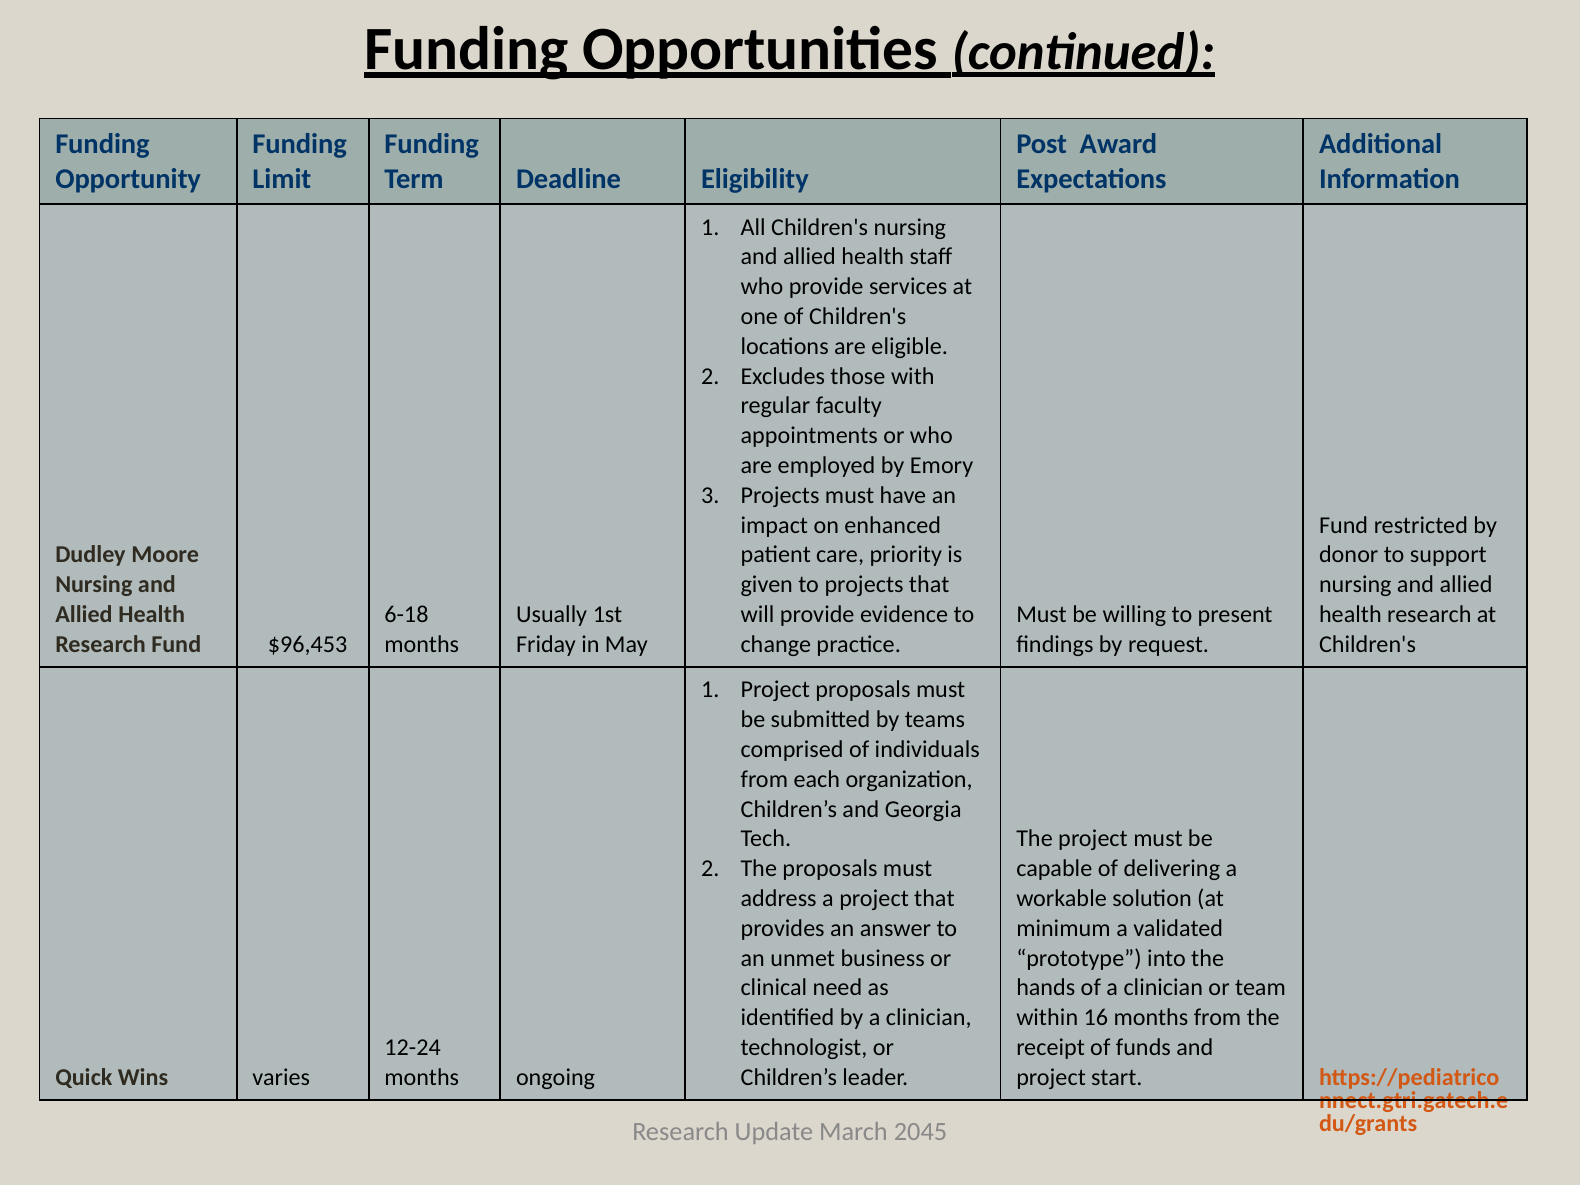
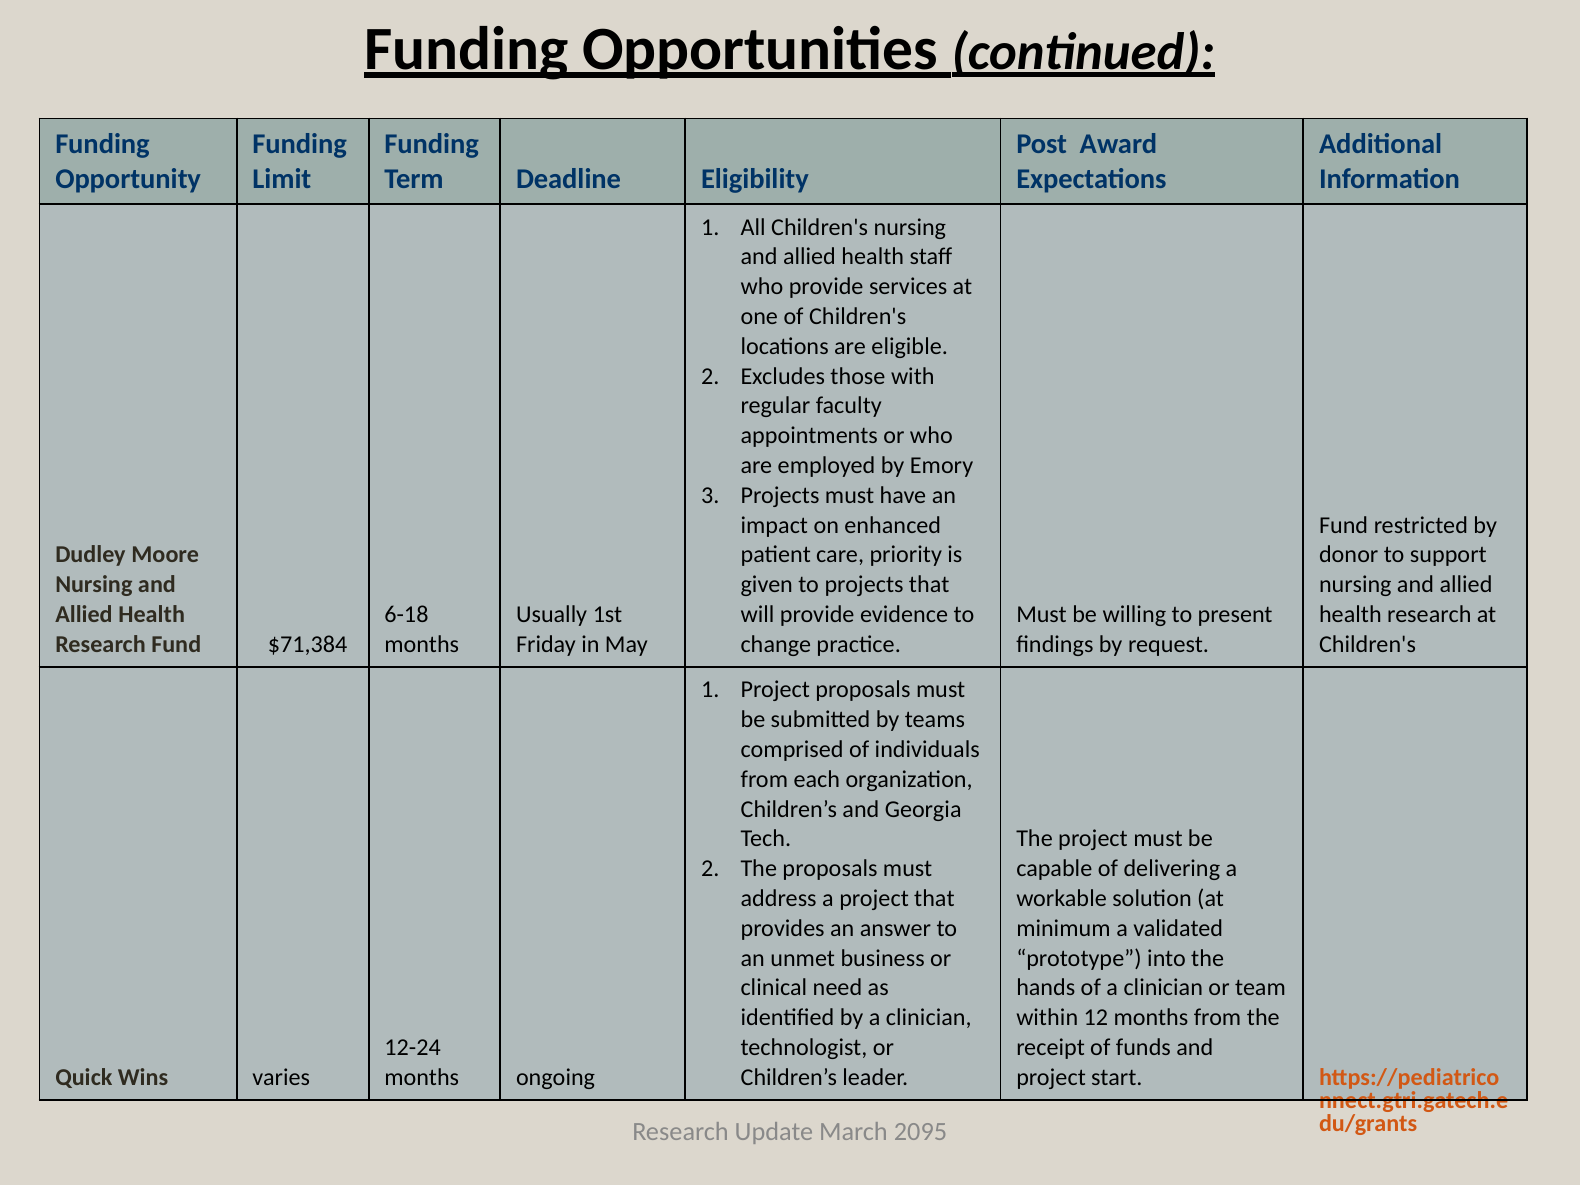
$96,453: $96,453 -> $71,384
16: 16 -> 12
2045: 2045 -> 2095
